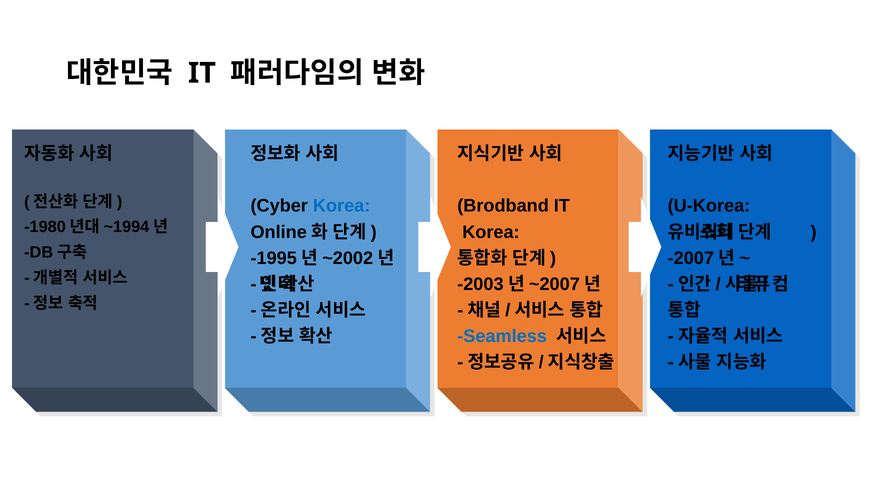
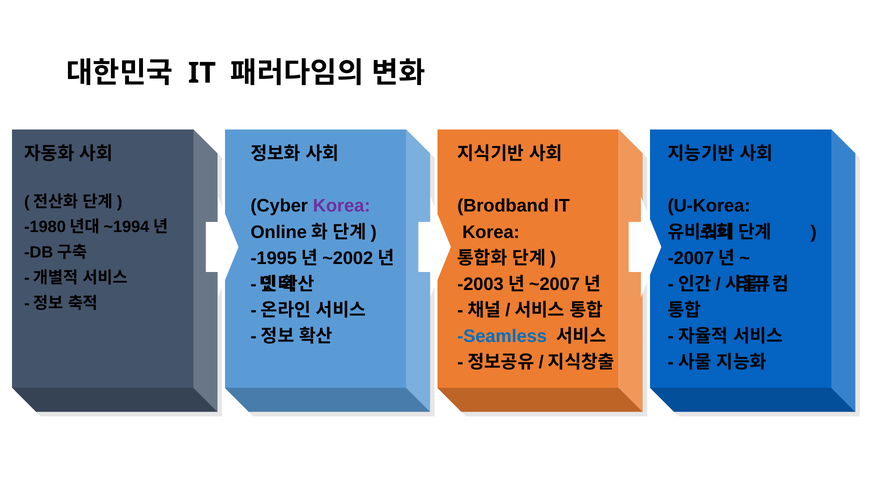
Korea at (342, 206) colour: blue -> purple
